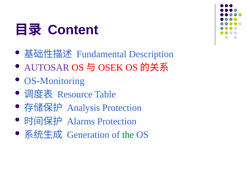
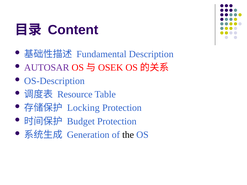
OS-Monitoring: OS-Monitoring -> OS-Description
Analysis: Analysis -> Locking
Alarms: Alarms -> Budget
the colour: green -> black
